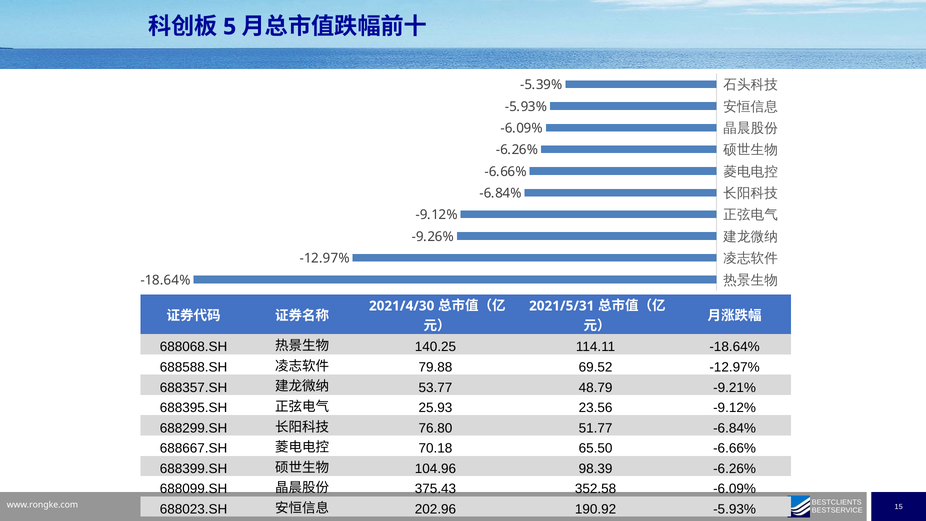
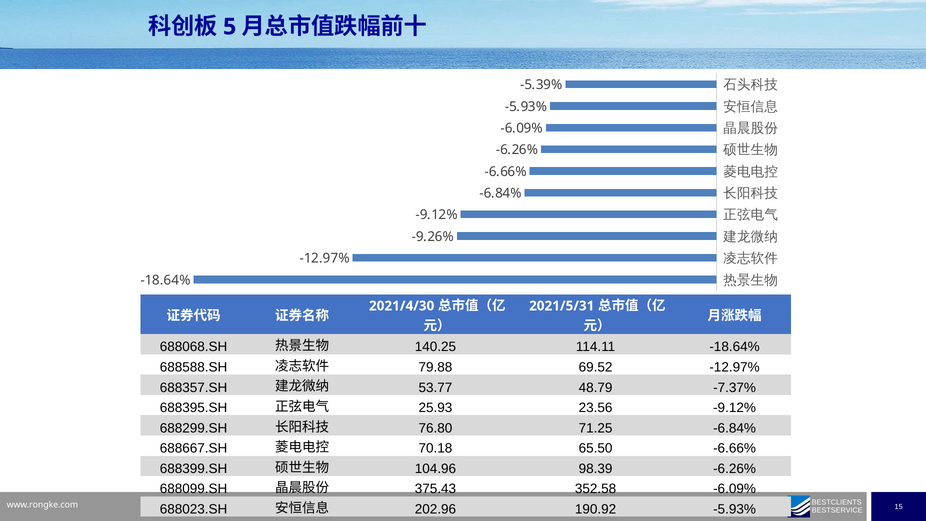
-9.21%: -9.21% -> -7.37%
51.77: 51.77 -> 71.25
